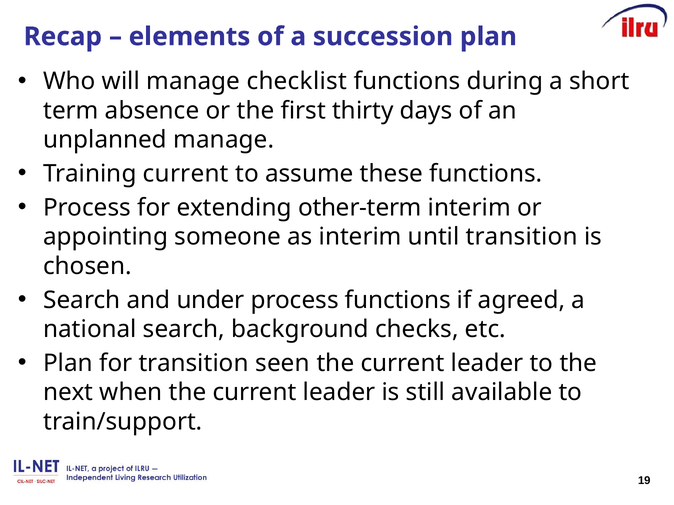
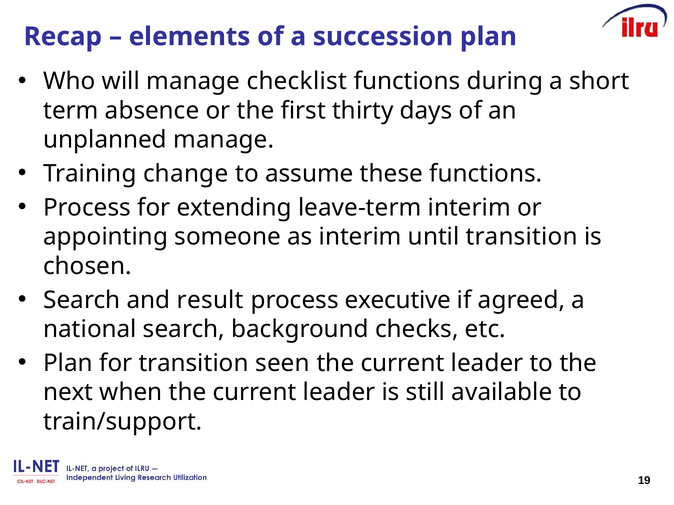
Training current: current -> change
other-term: other-term -> leave-term
under: under -> result
process functions: functions -> executive
